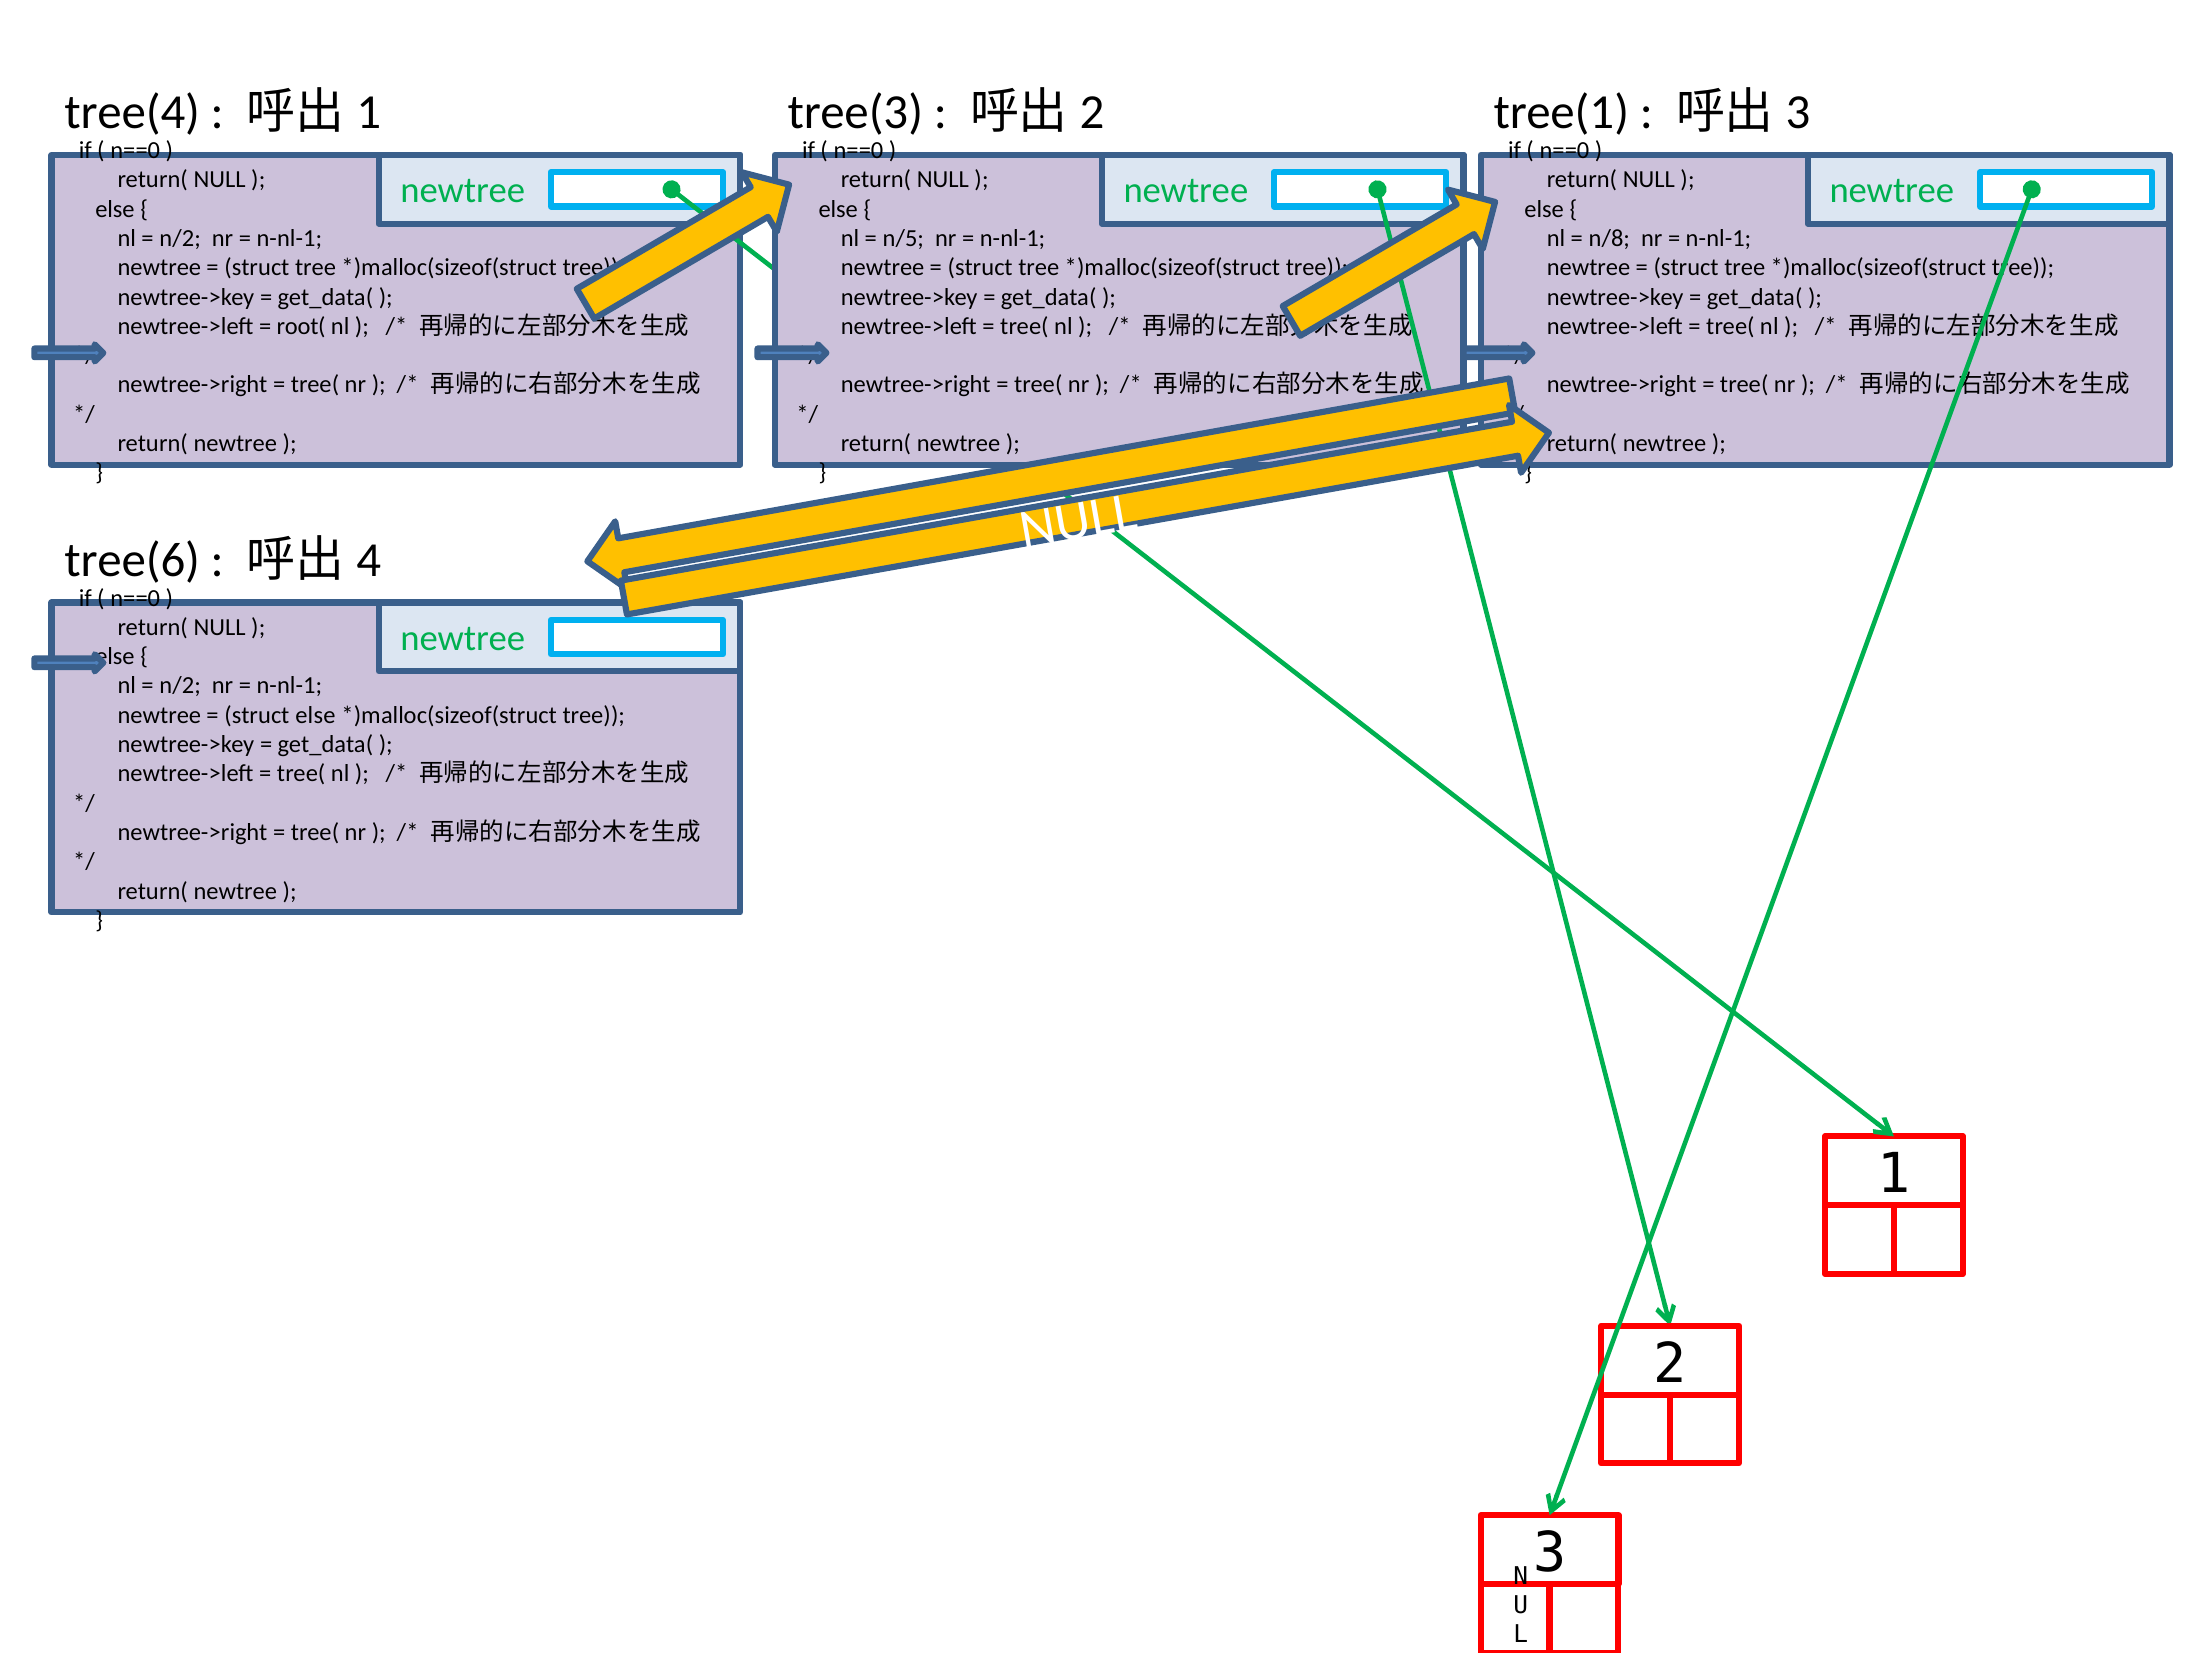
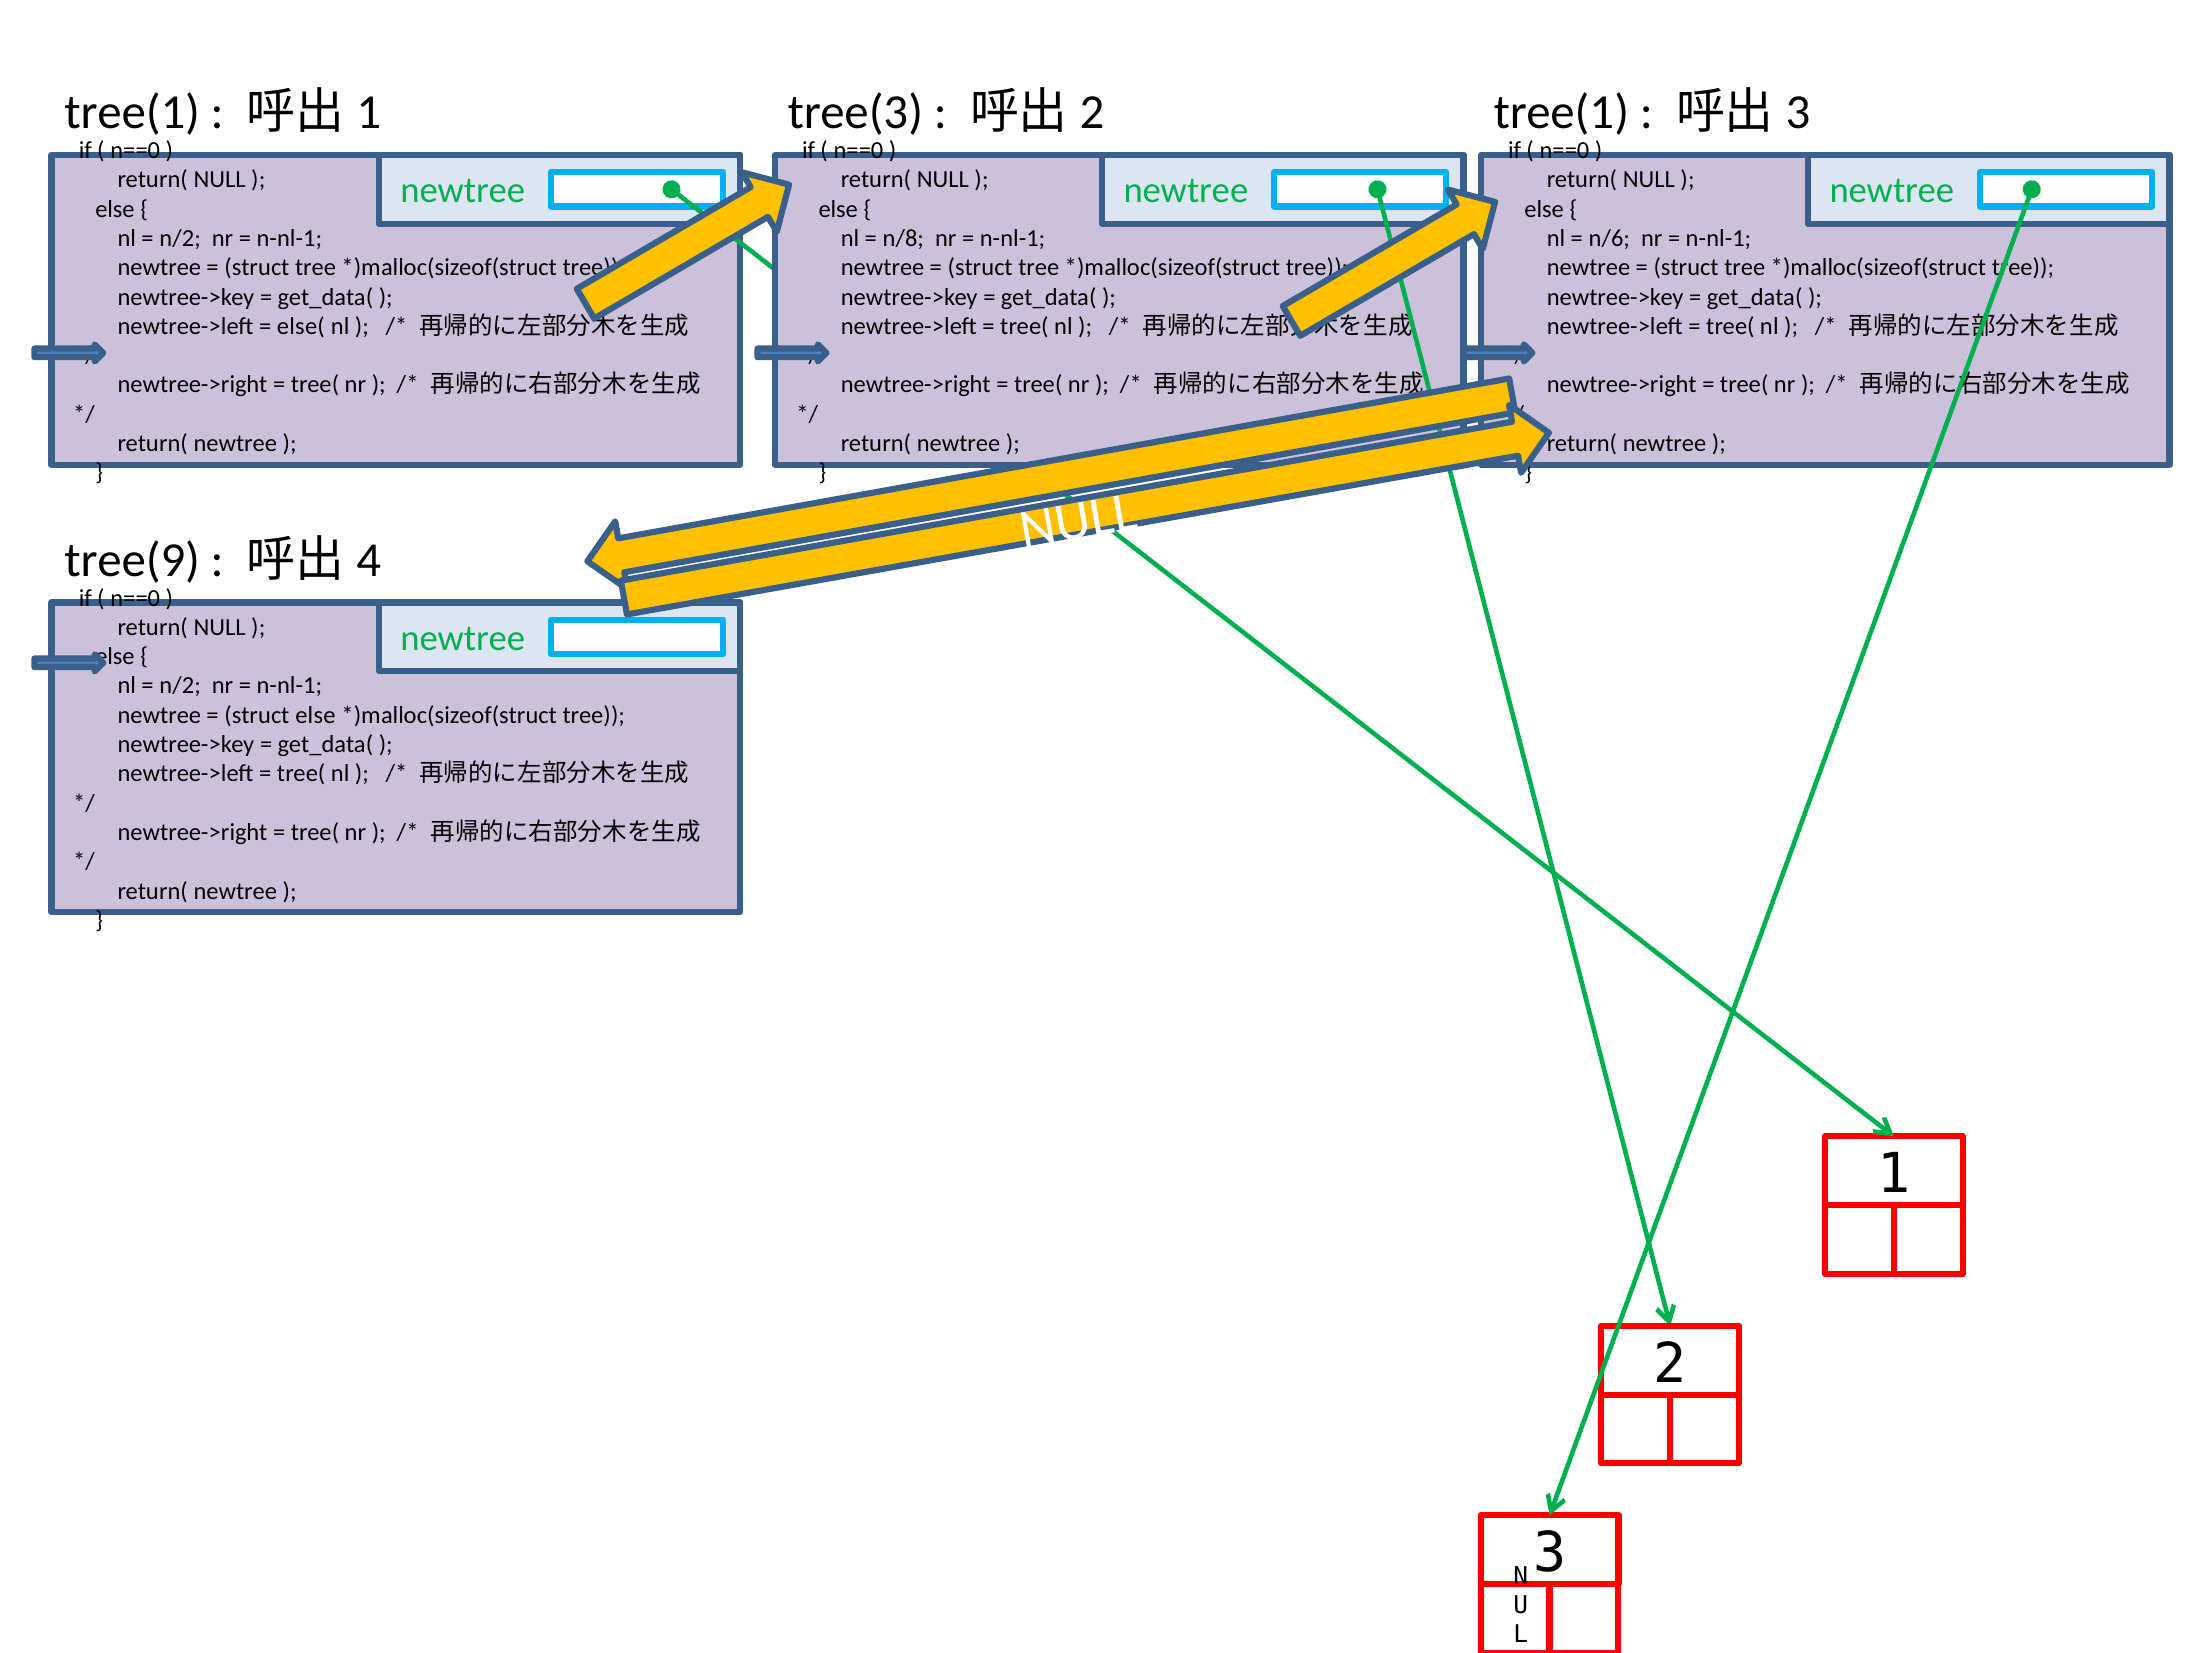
tree(4 at (132, 113): tree(4 -> tree(1
n/5: n/5 -> n/8
n/8: n/8 -> n/6
root(: root( -> else(
tree(6: tree(6 -> tree(9
